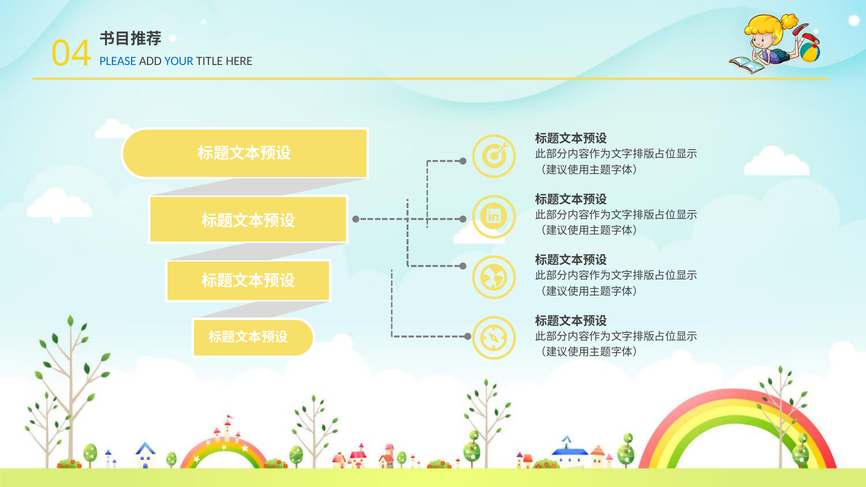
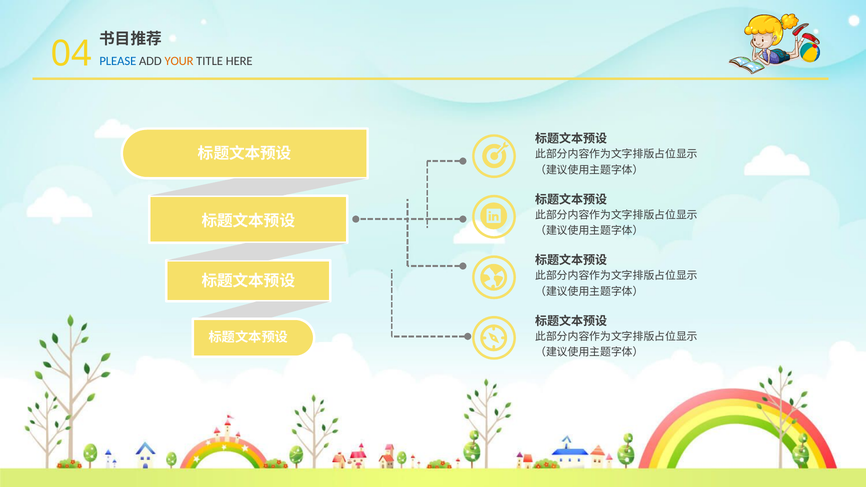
YOUR colour: blue -> orange
